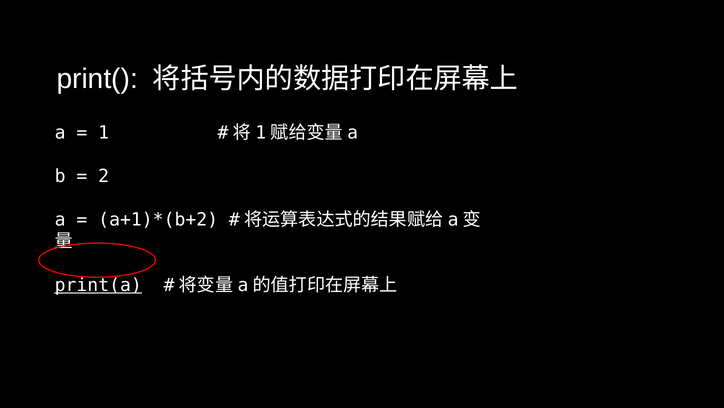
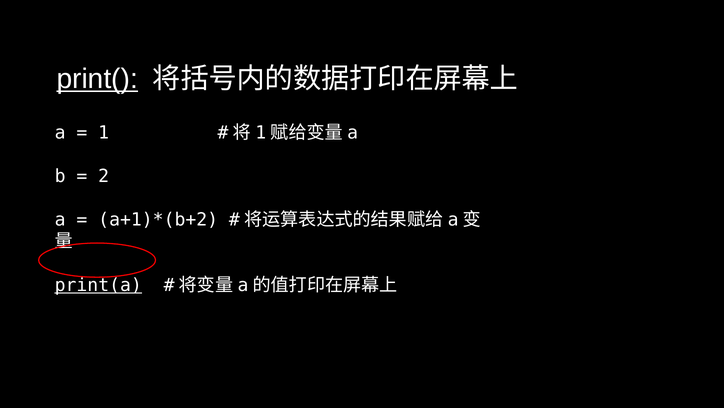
print( underline: none -> present
